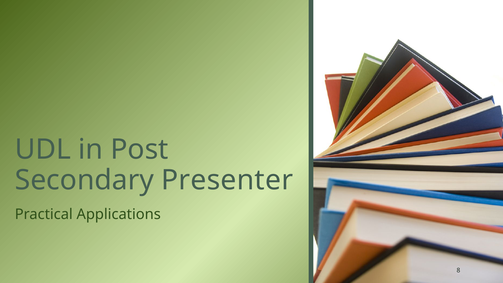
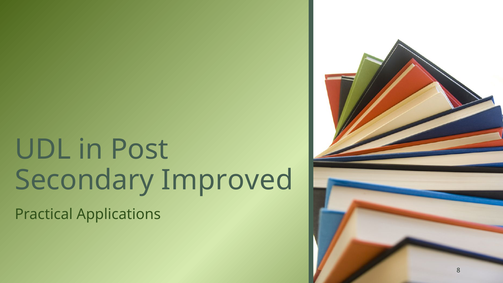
Presenter: Presenter -> Improved
